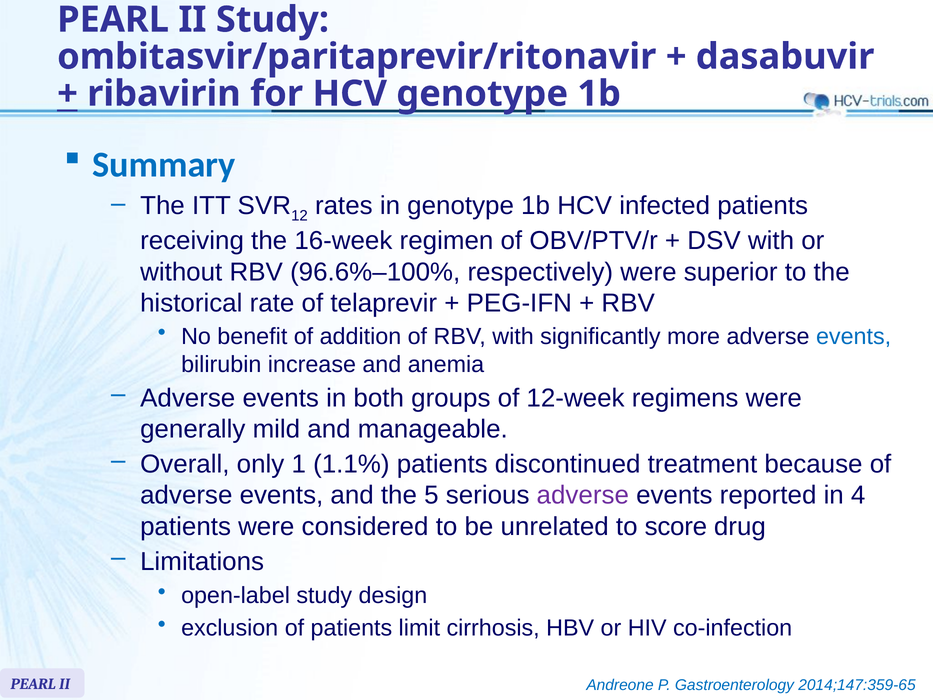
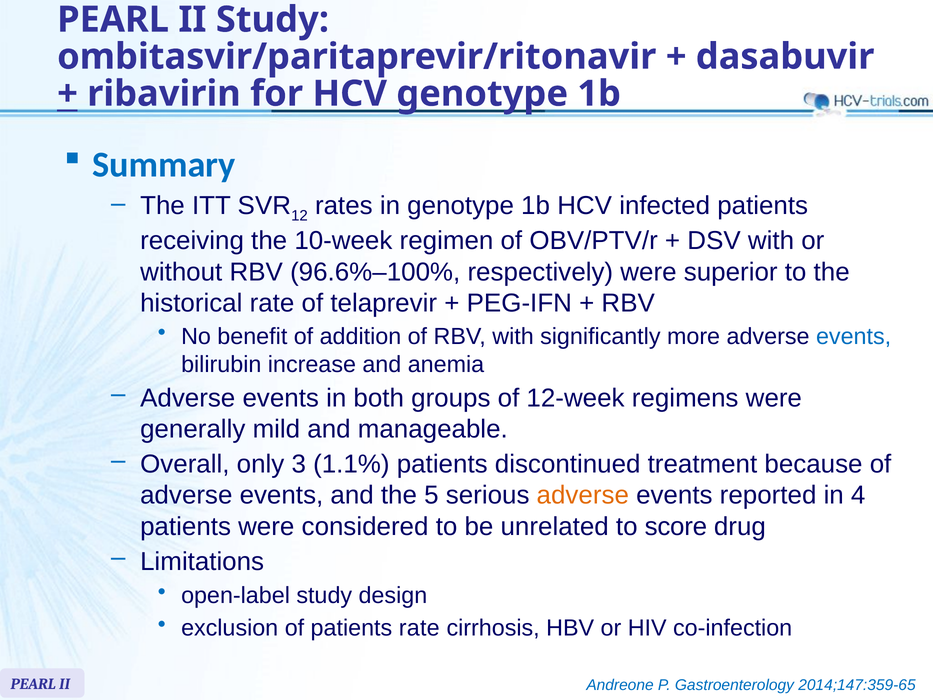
16-week: 16-week -> 10-week
1: 1 -> 3
adverse at (583, 495) colour: purple -> orange
patients limit: limit -> rate
